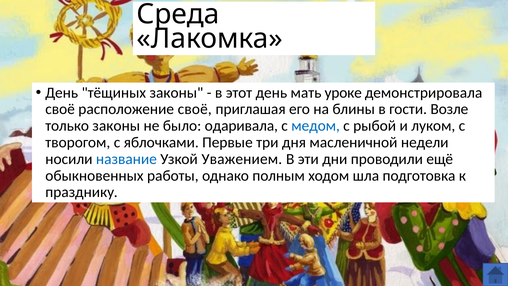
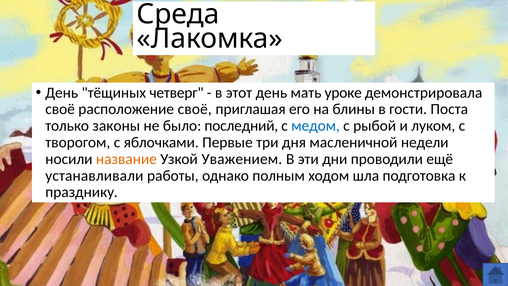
тёщиных законы: законы -> четверг
Возле: Возле -> Поста
одаривала: одаривала -> последний
название colour: blue -> orange
обыкновенных: обыкновенных -> устанавливали
